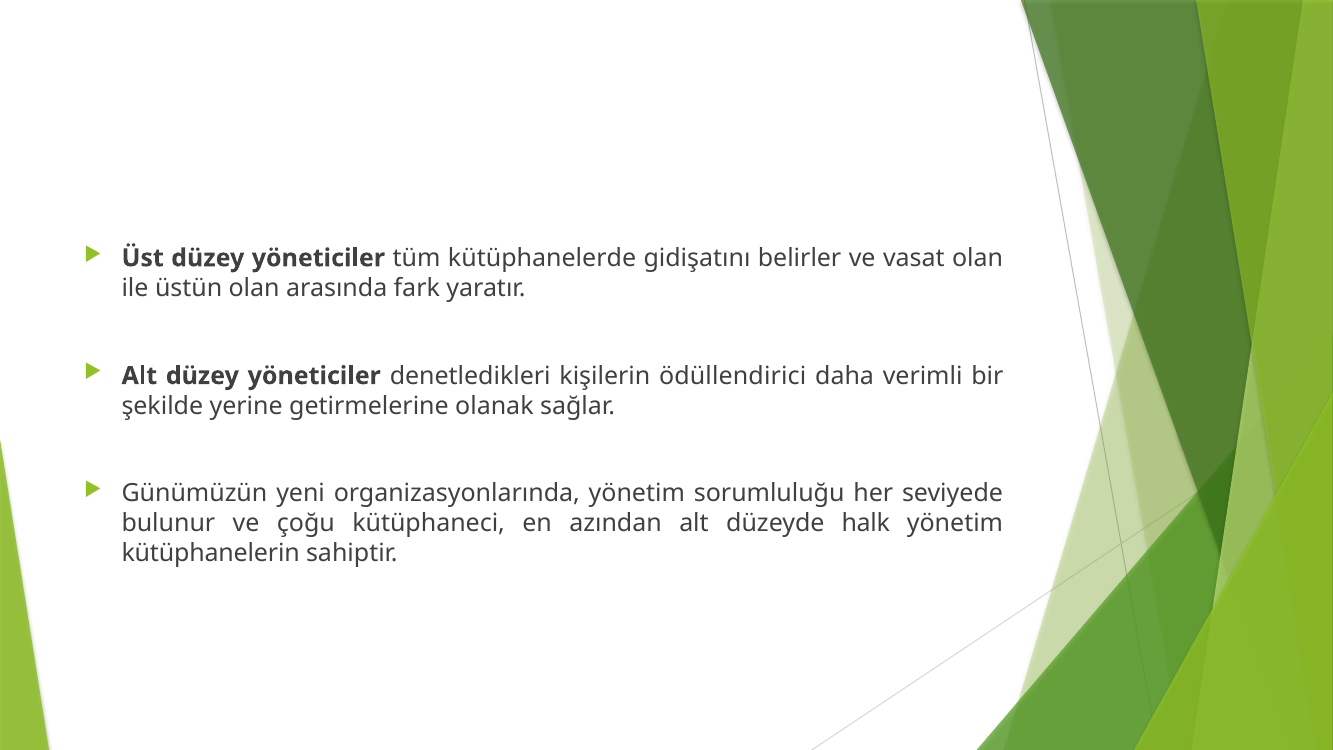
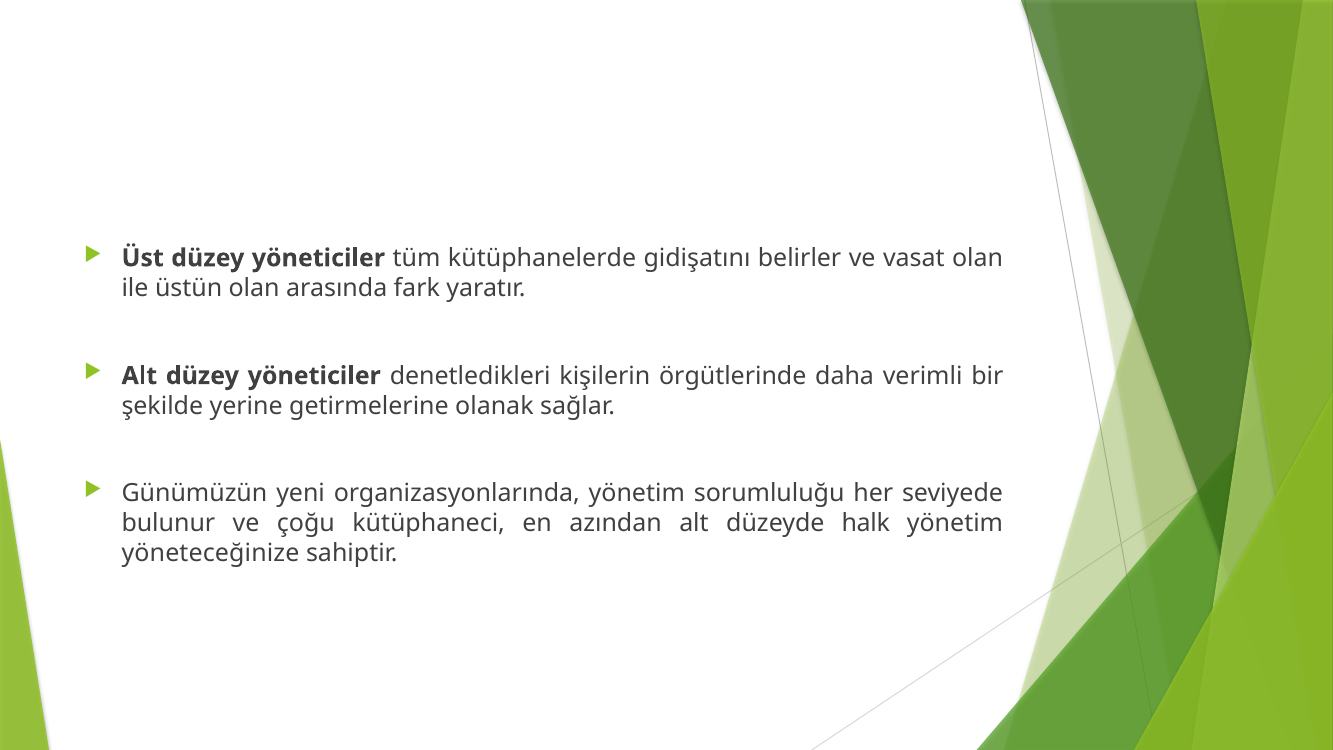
ödüllendirici: ödüllendirici -> örgütlerinde
kütüphanelerin: kütüphanelerin -> yöneteceğinize
